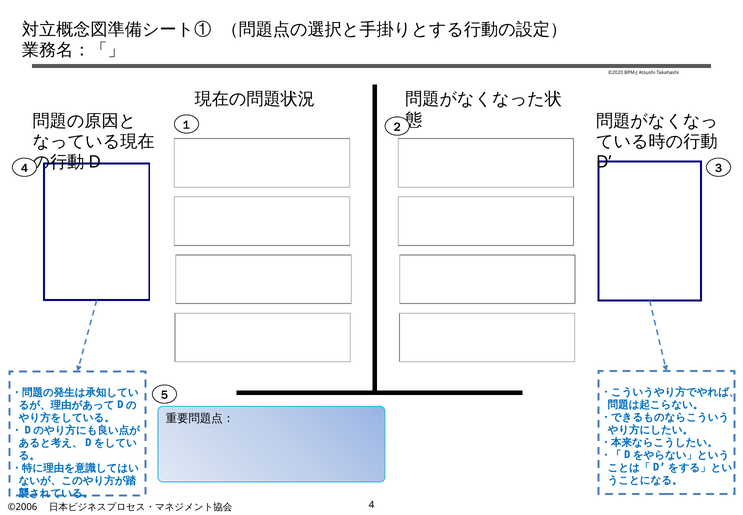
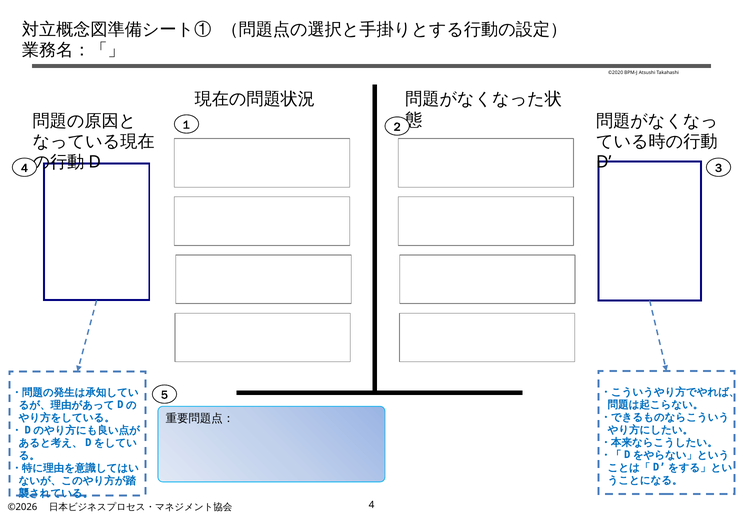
©2006: ©2006 -> ©2026
